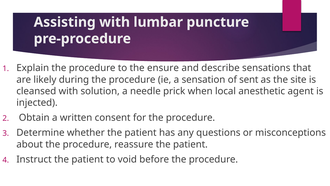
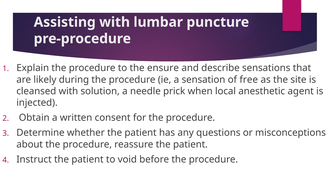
sent: sent -> free
